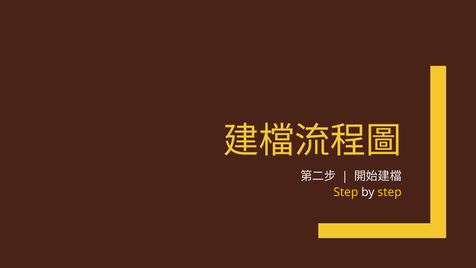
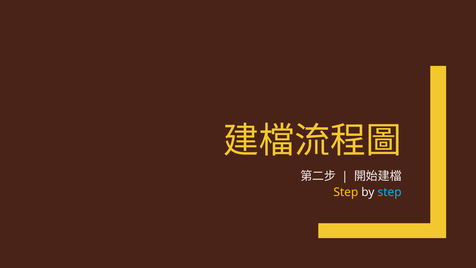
step at (390, 192) colour: yellow -> light blue
